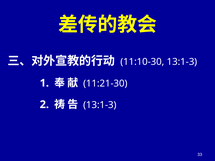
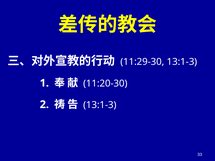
11:10-30: 11:10-30 -> 11:29-30
11:21-30: 11:21-30 -> 11:20-30
